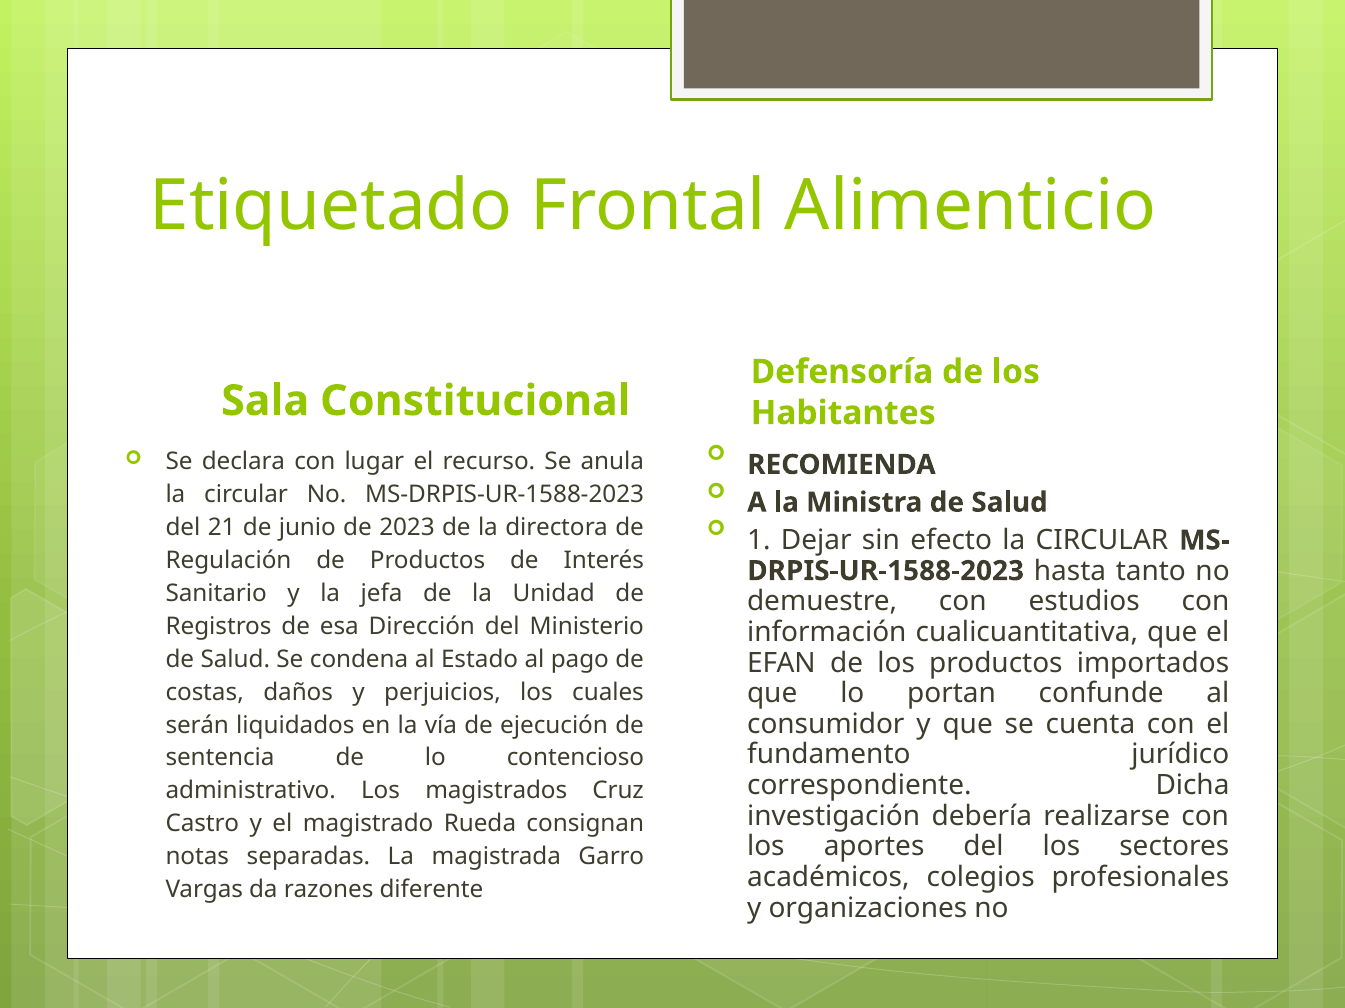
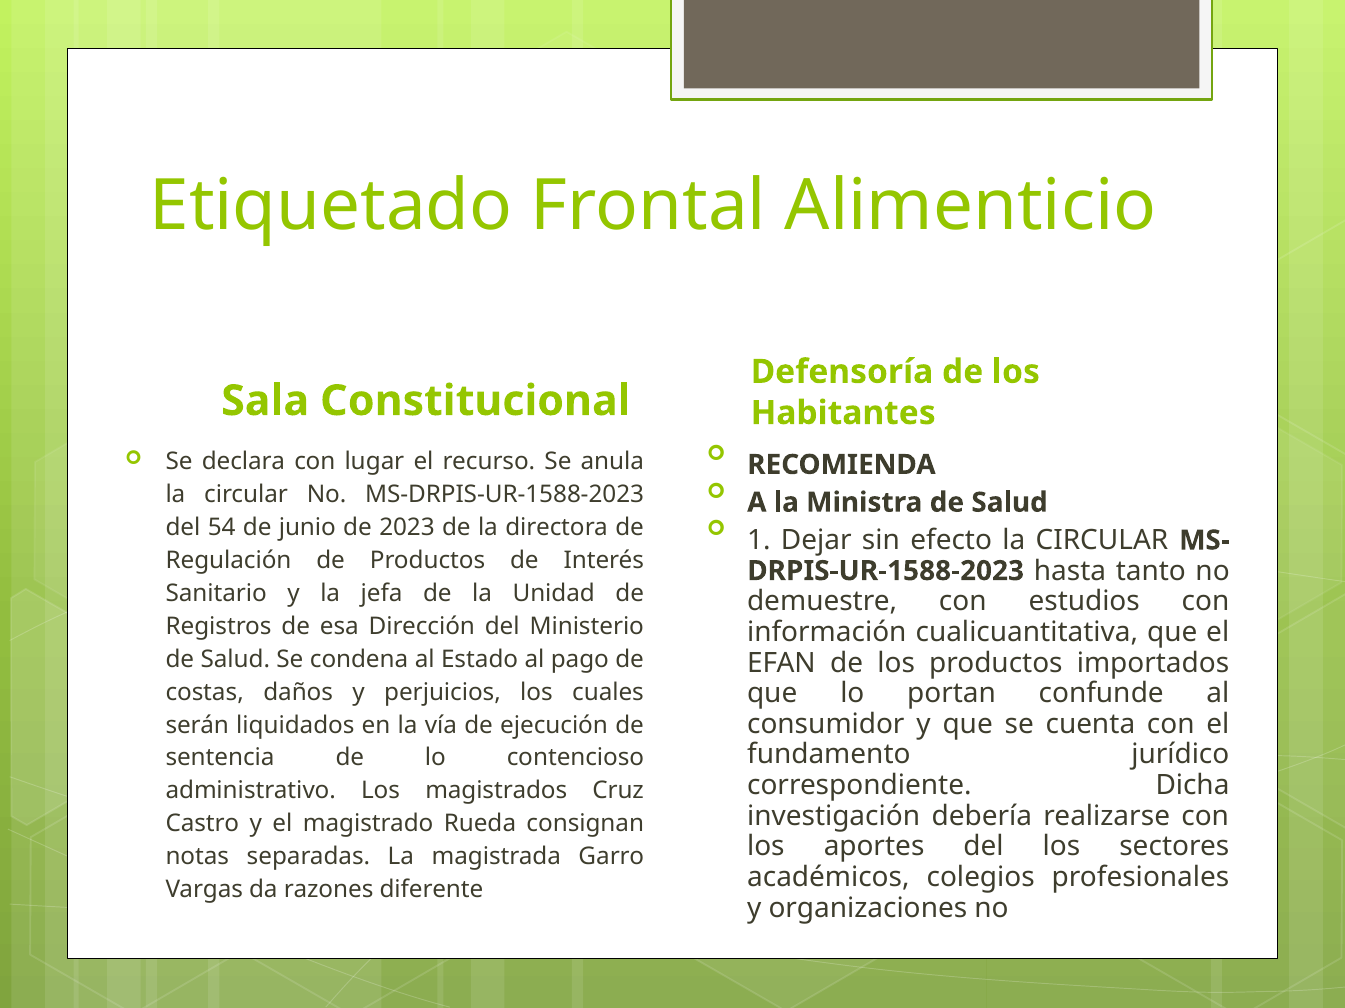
21: 21 -> 54
